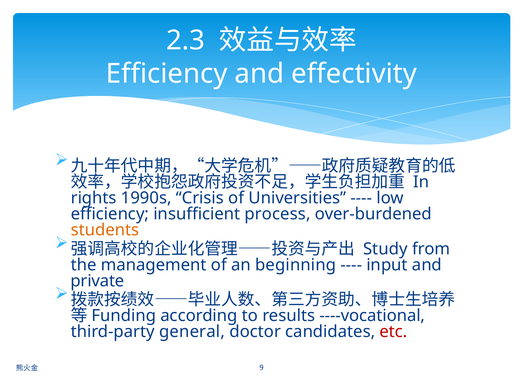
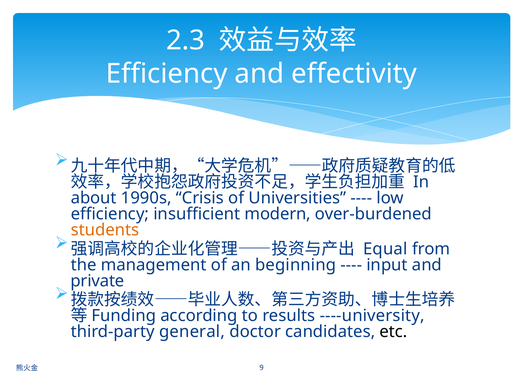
rights: rights -> about
process: process -> modern
Study: Study -> Equal
----vocational: ----vocational -> ----university
etc colour: red -> black
